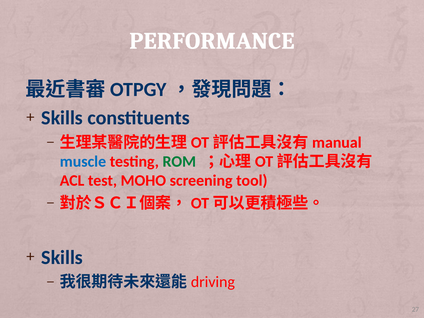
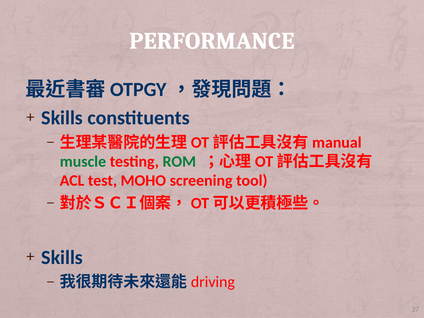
muscle colour: blue -> green
